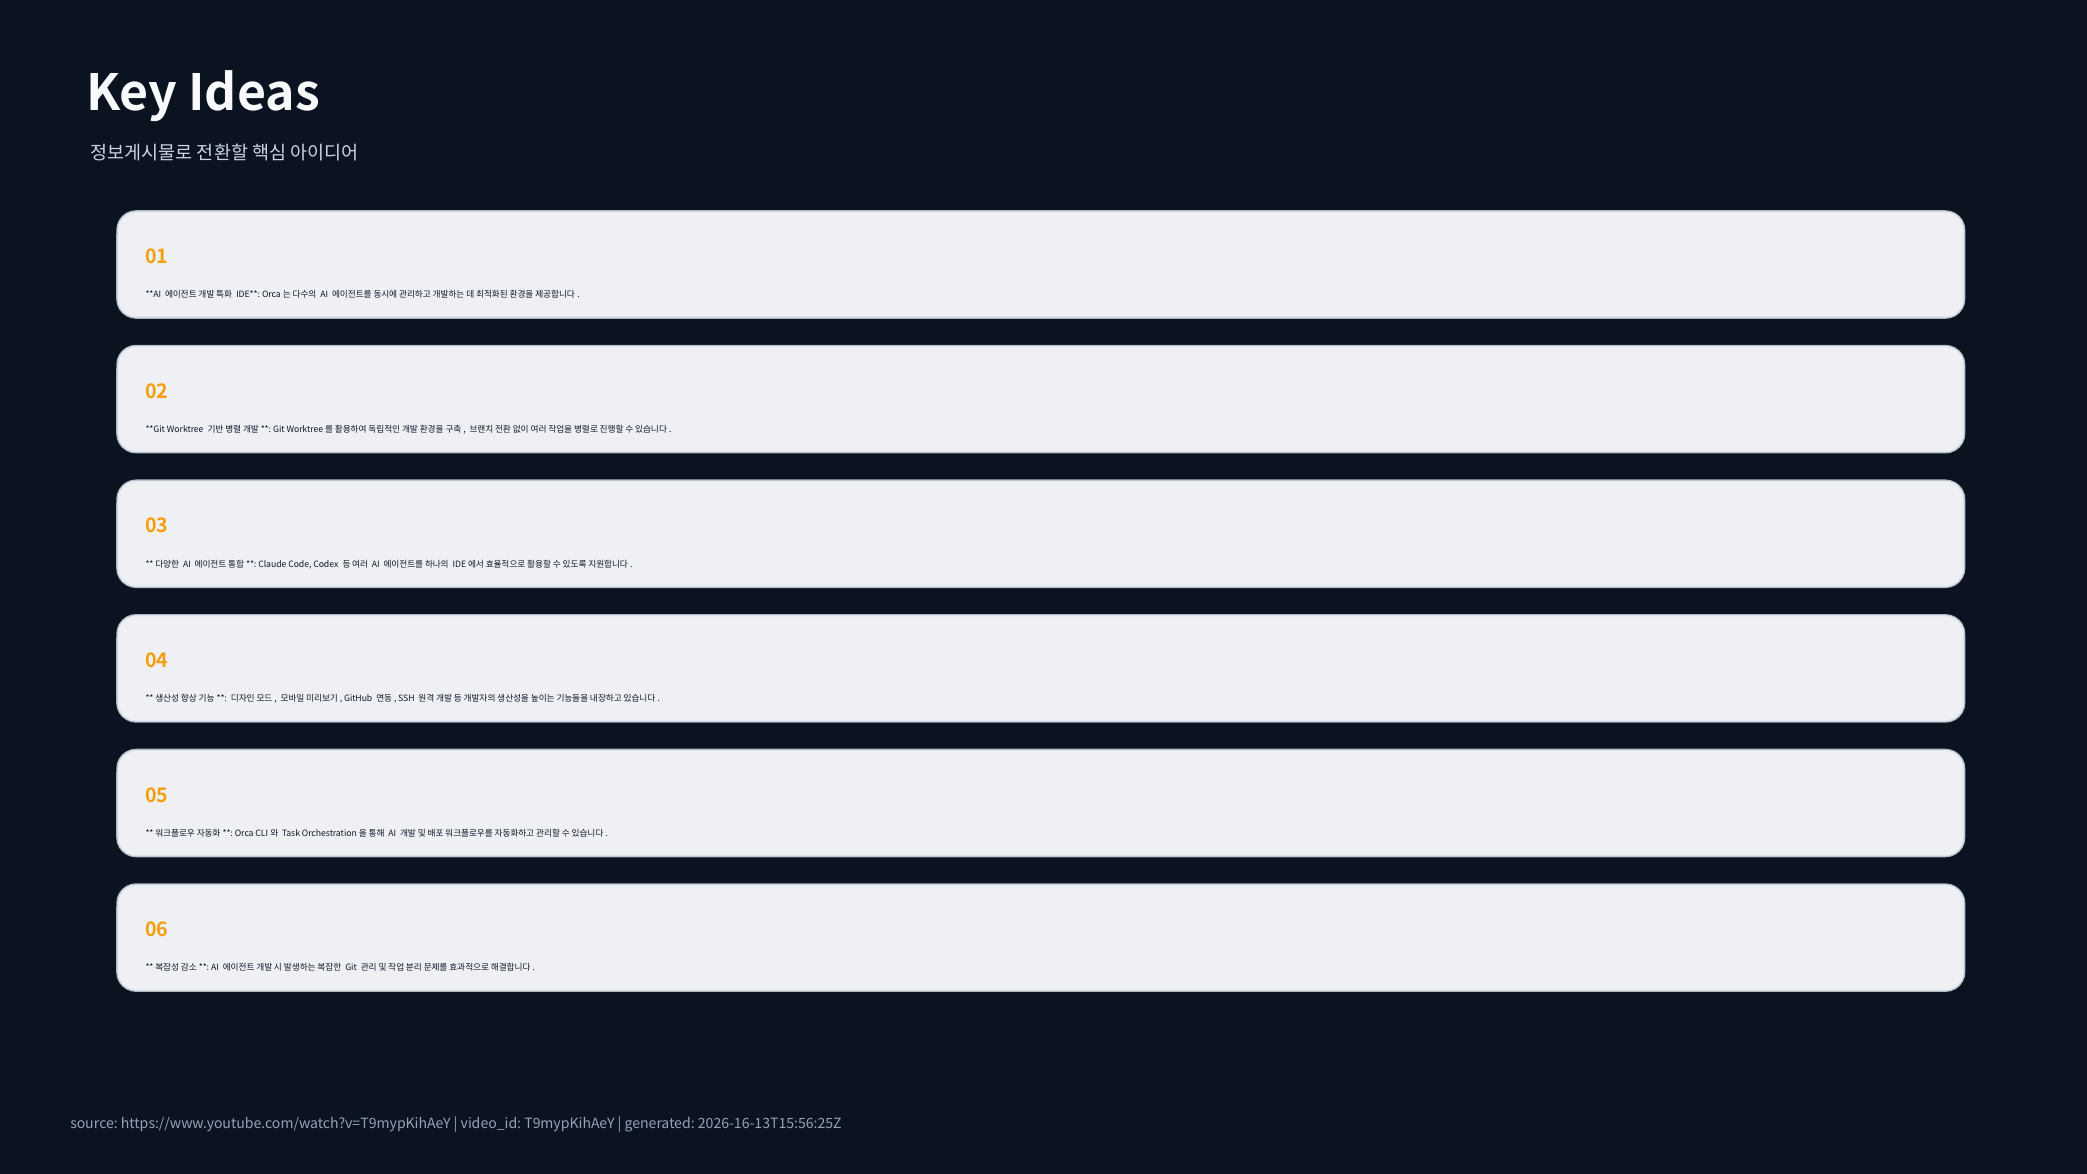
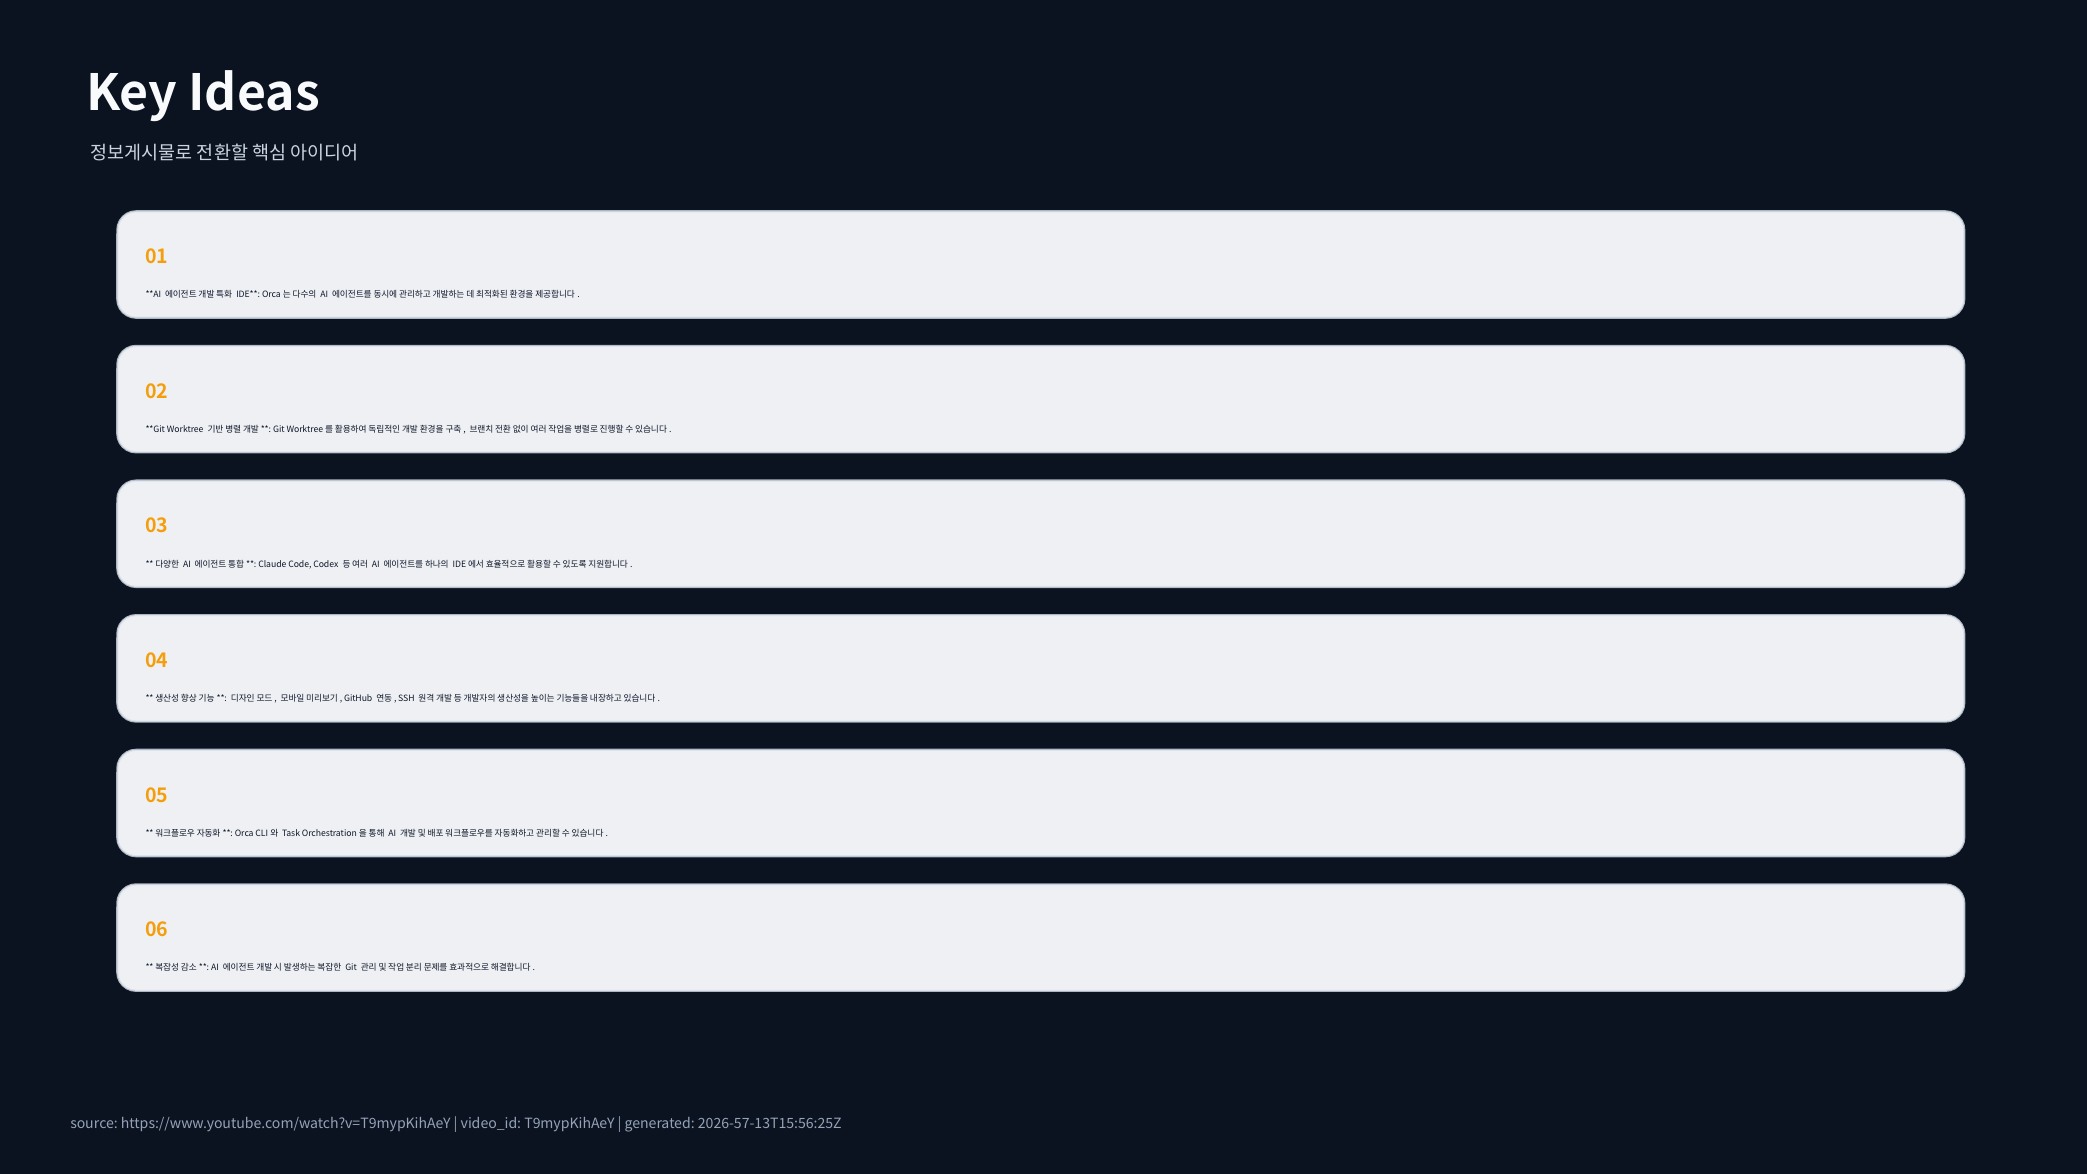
2026-16-13T15:56:25Z: 2026-16-13T15:56:25Z -> 2026-57-13T15:56:25Z
